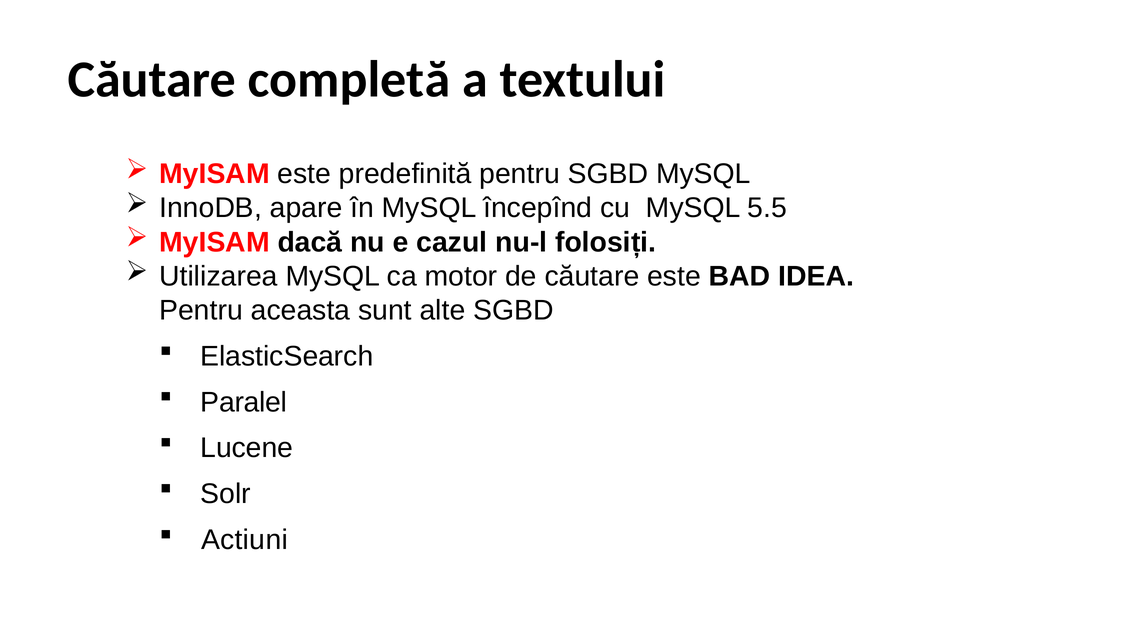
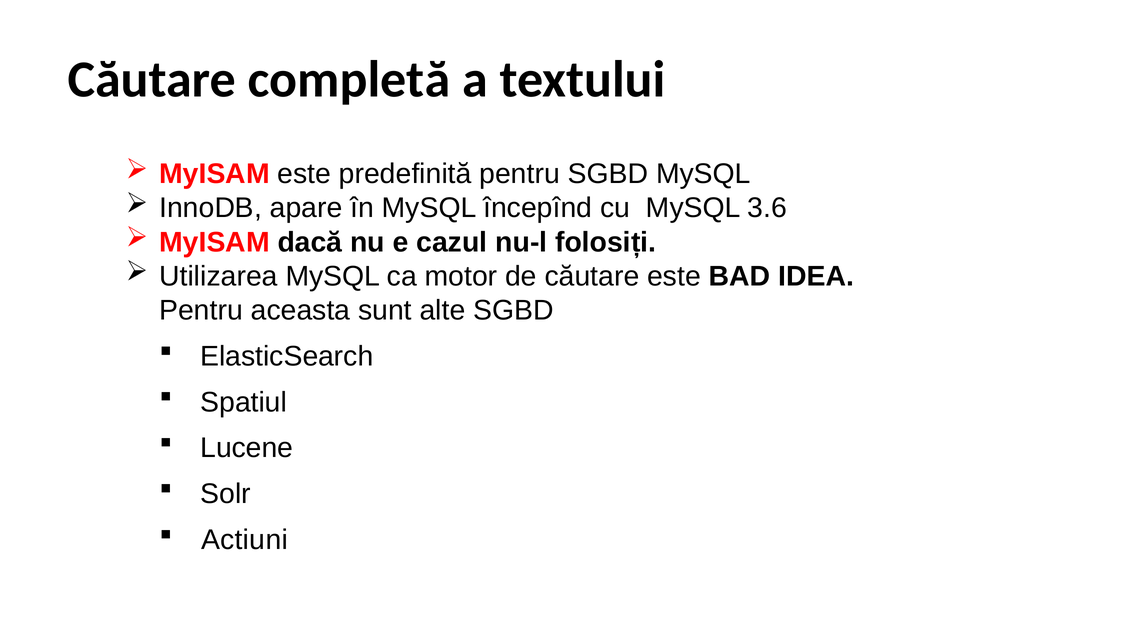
5.5: 5.5 -> 3.6
Paralel: Paralel -> Spatiul
